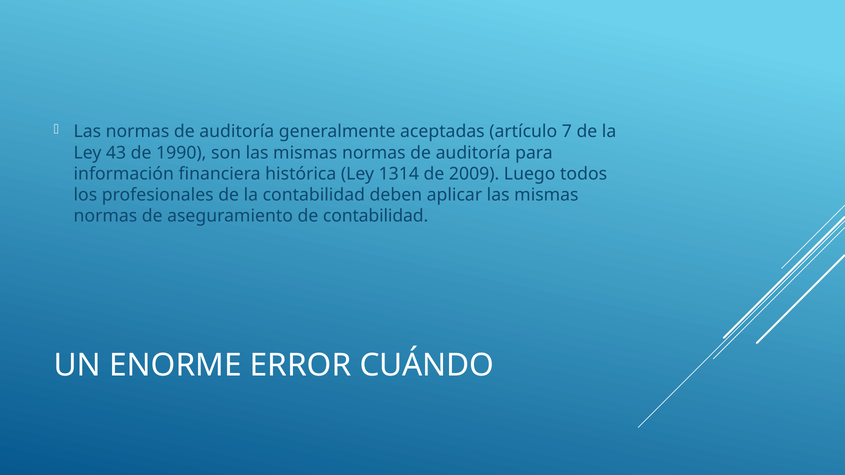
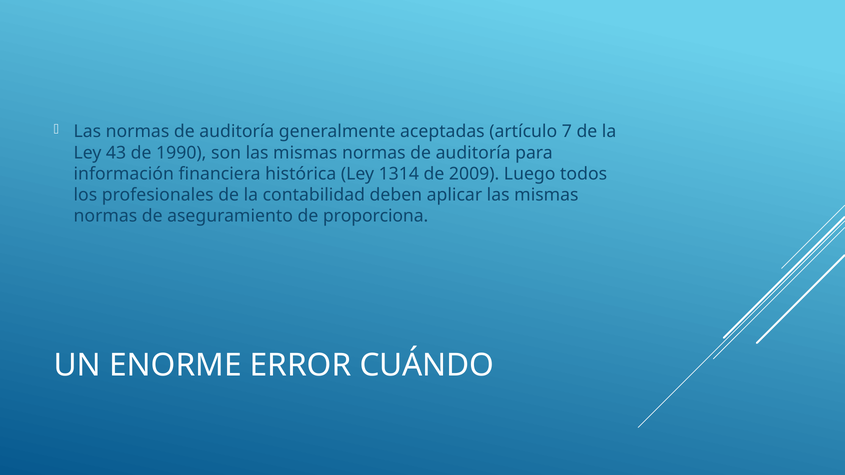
de contabilidad: contabilidad -> proporciona
